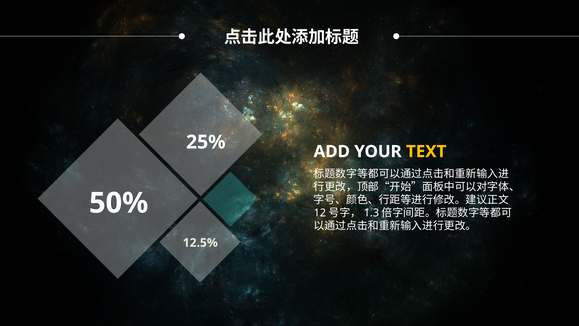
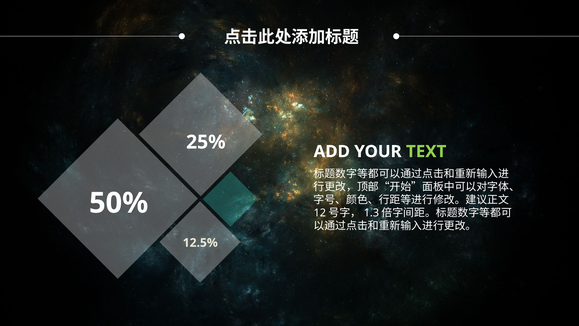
TEXT colour: yellow -> light green
